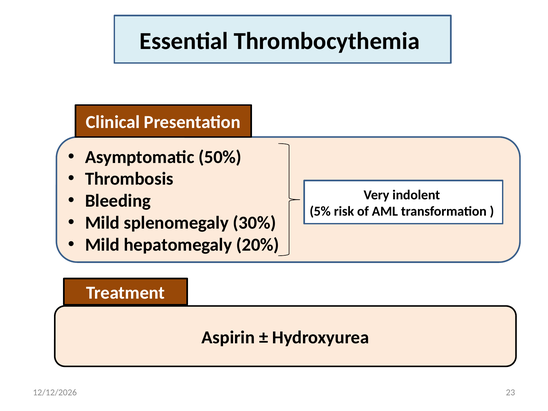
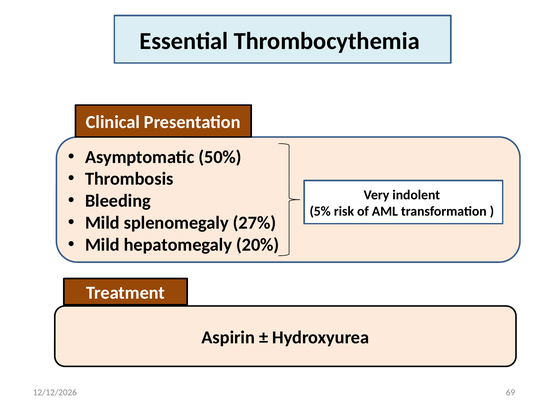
30%: 30% -> 27%
23: 23 -> 69
